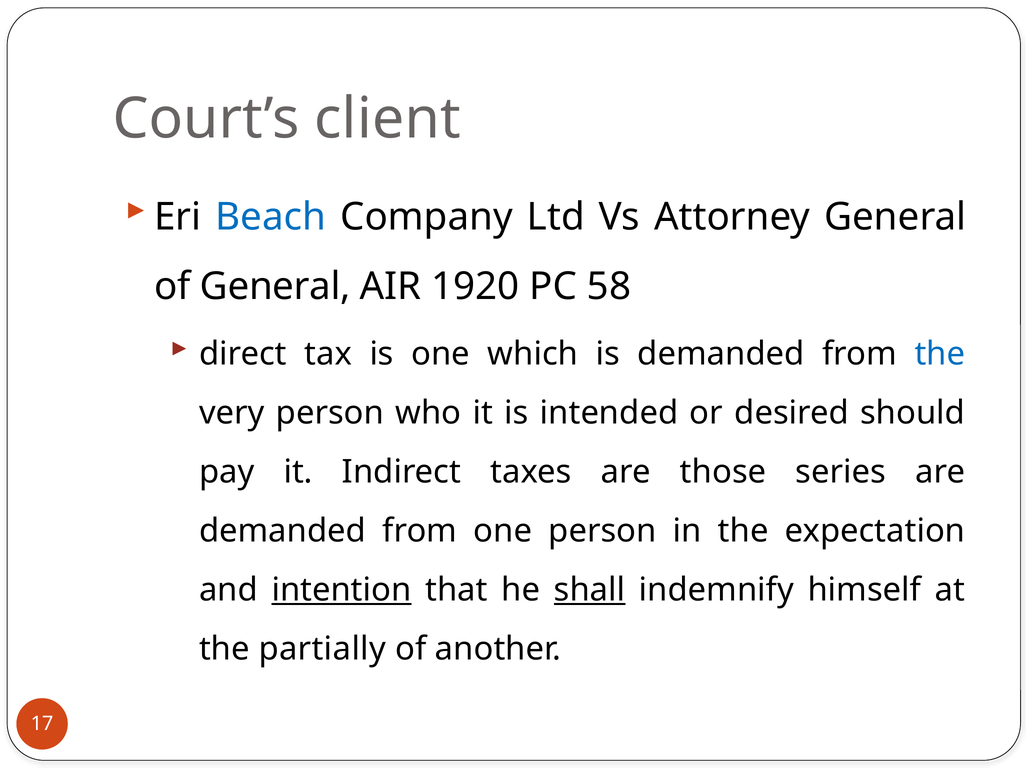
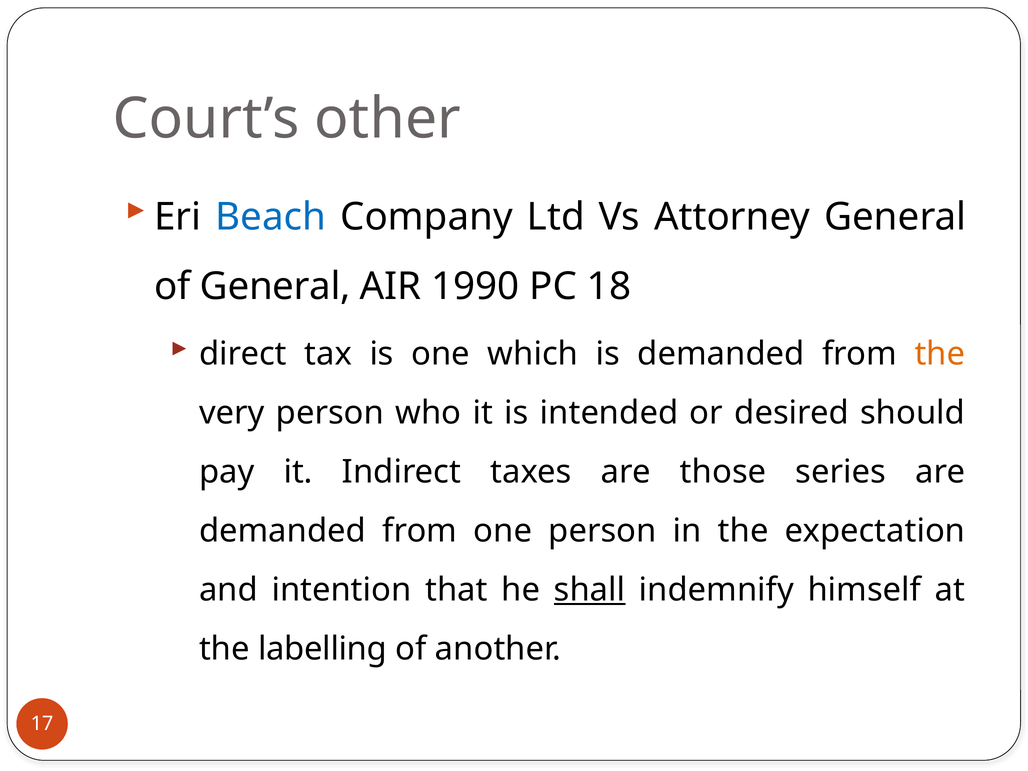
client: client -> other
1920: 1920 -> 1990
58: 58 -> 18
the at (940, 354) colour: blue -> orange
intention underline: present -> none
partially: partially -> labelling
